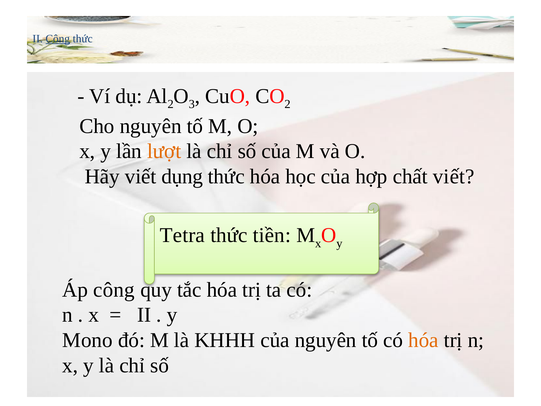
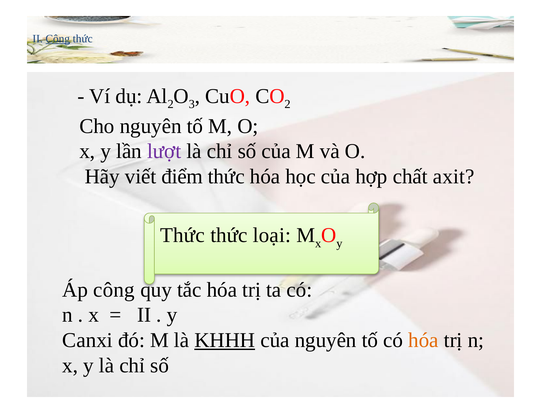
lượt colour: orange -> purple
dụng: dụng -> điểm
chất viết: viết -> axit
Tetra at (182, 235): Tetra -> Thức
tiền: tiền -> loại
Mono: Mono -> Canxi
KHHH underline: none -> present
